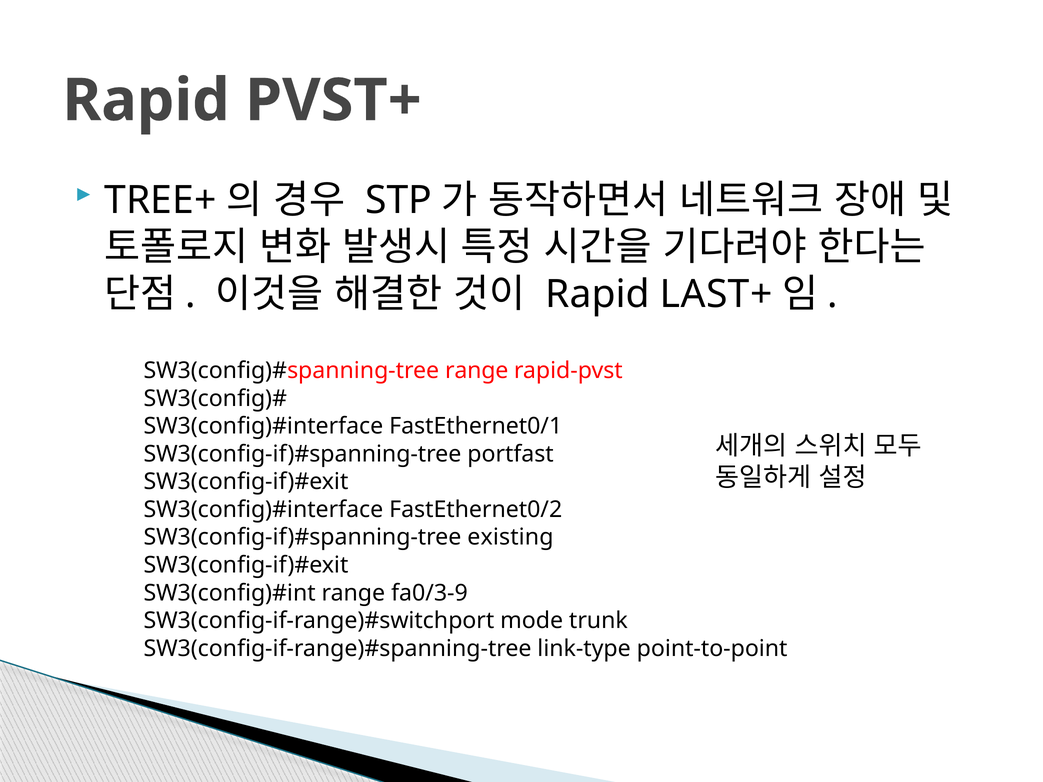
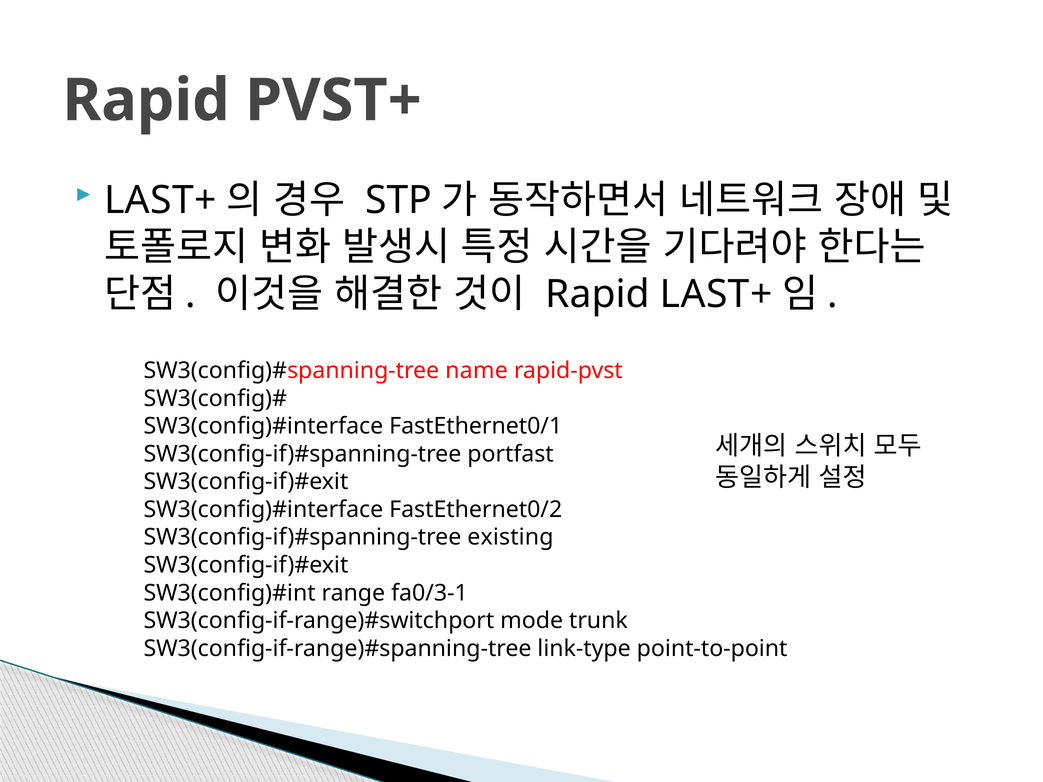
TREE+ at (160, 200): TREE+ -> LAST+
range at (477, 371): range -> name
fa0/3-9: fa0/3-9 -> fa0/3-1
